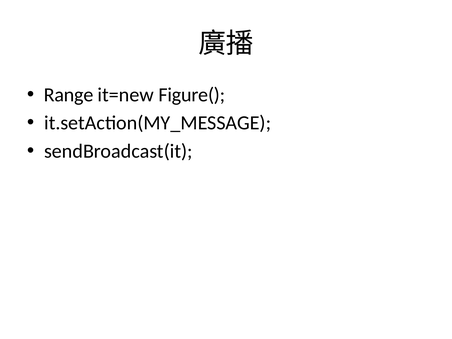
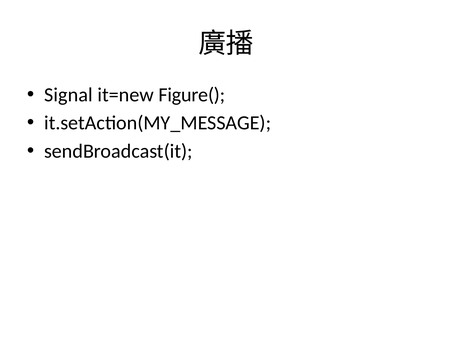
Range: Range -> Signal
